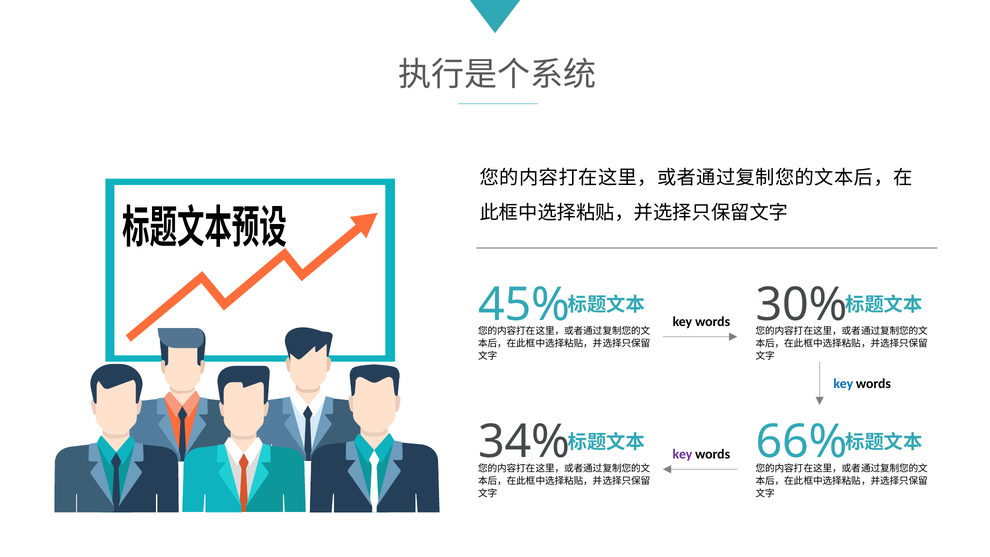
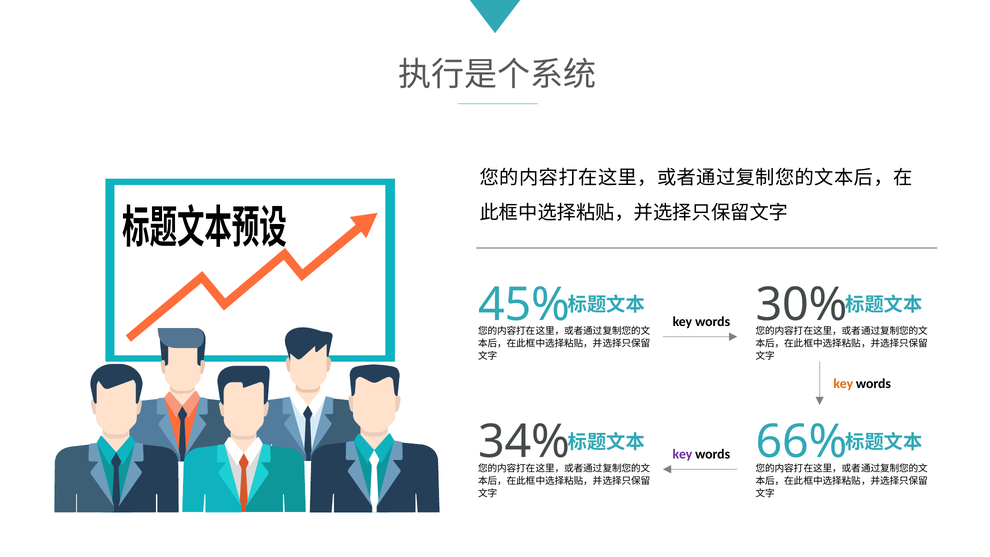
key at (843, 384) colour: blue -> orange
